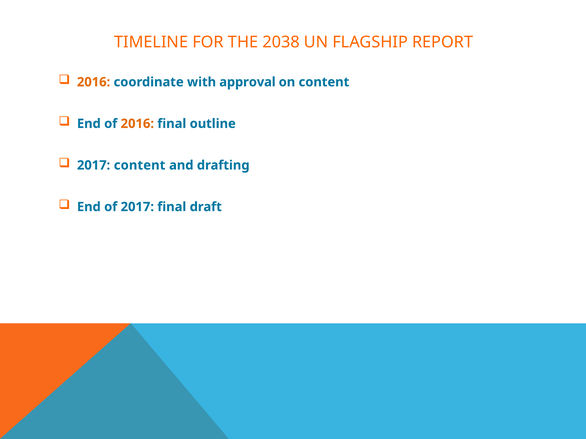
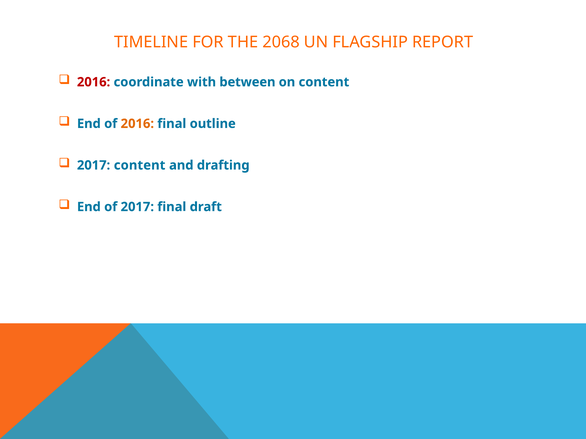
2038: 2038 -> 2068
2016 at (94, 82) colour: orange -> red
approval: approval -> between
